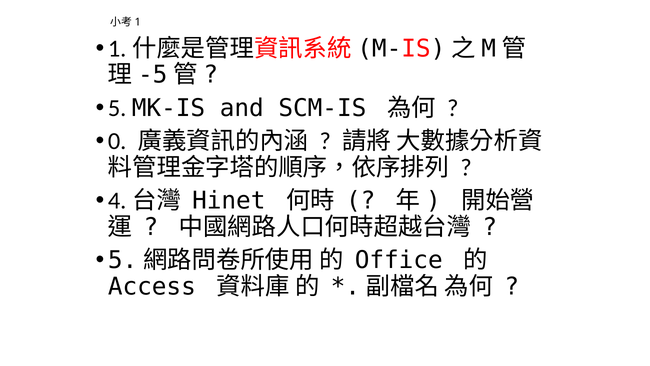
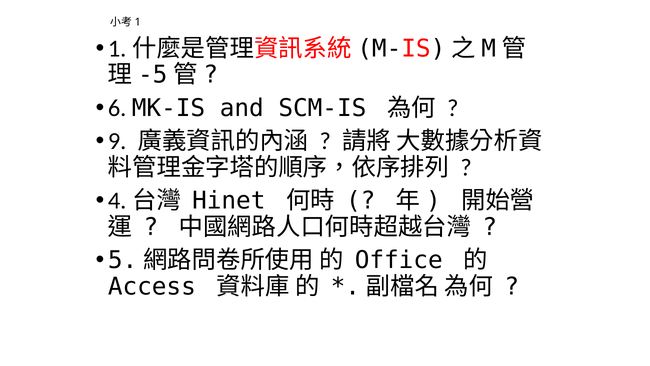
5: 5 -> 6
0: 0 -> 9
